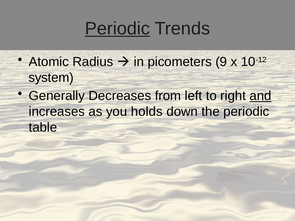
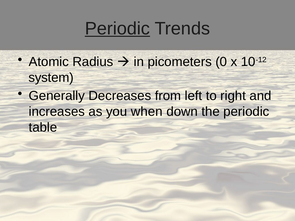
9: 9 -> 0
and underline: present -> none
holds: holds -> when
